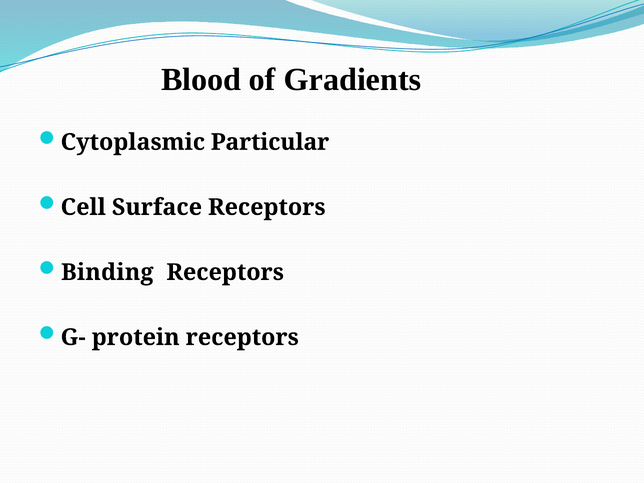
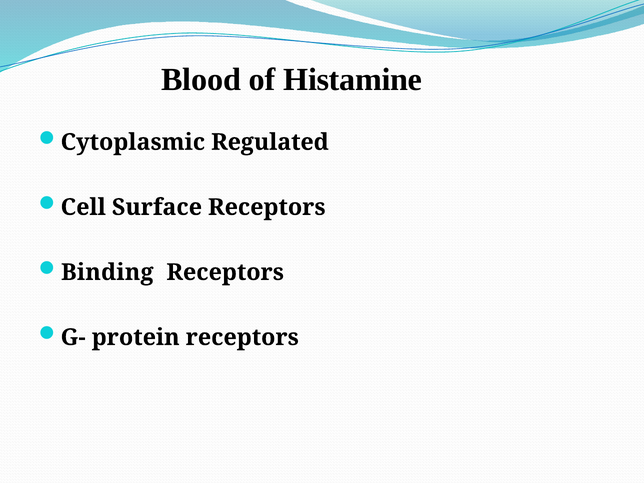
Gradients: Gradients -> Histamine
Particular: Particular -> Regulated
